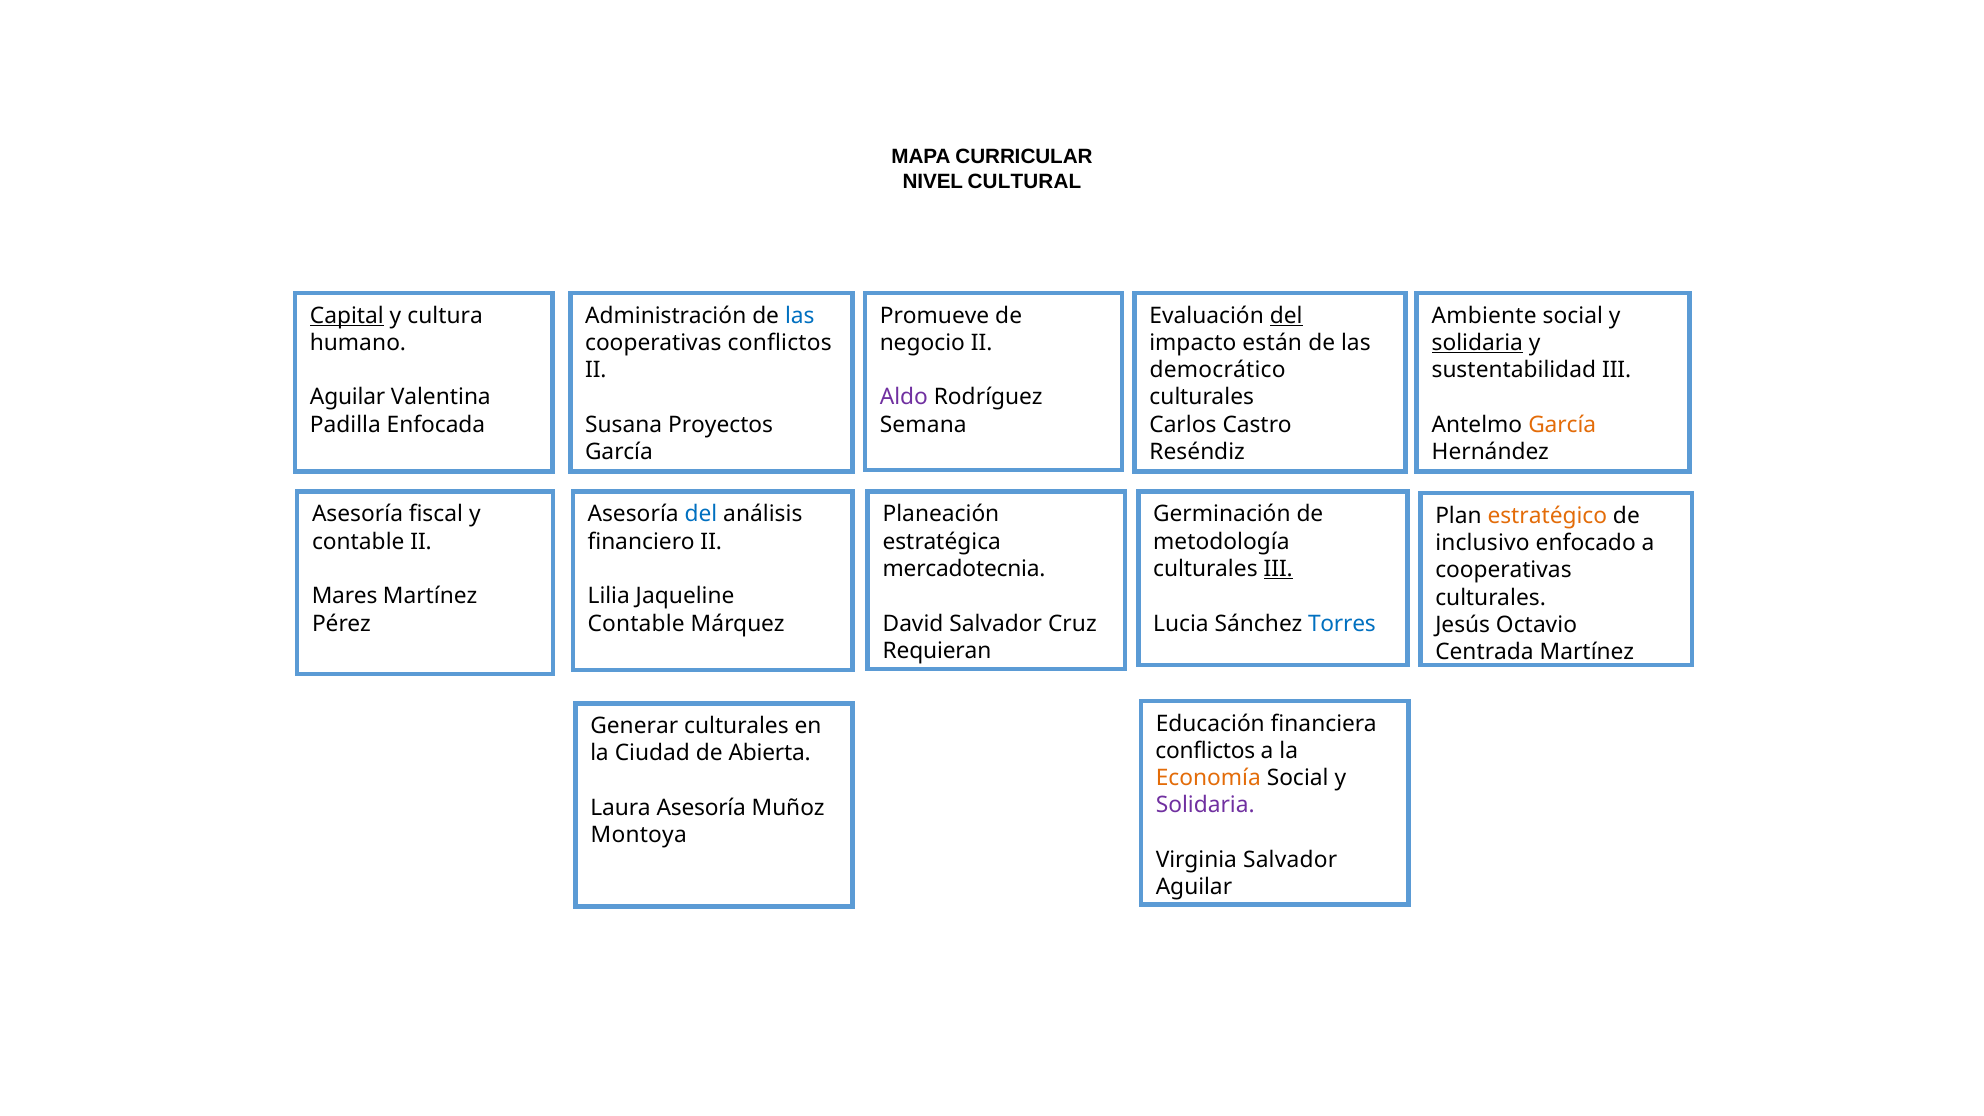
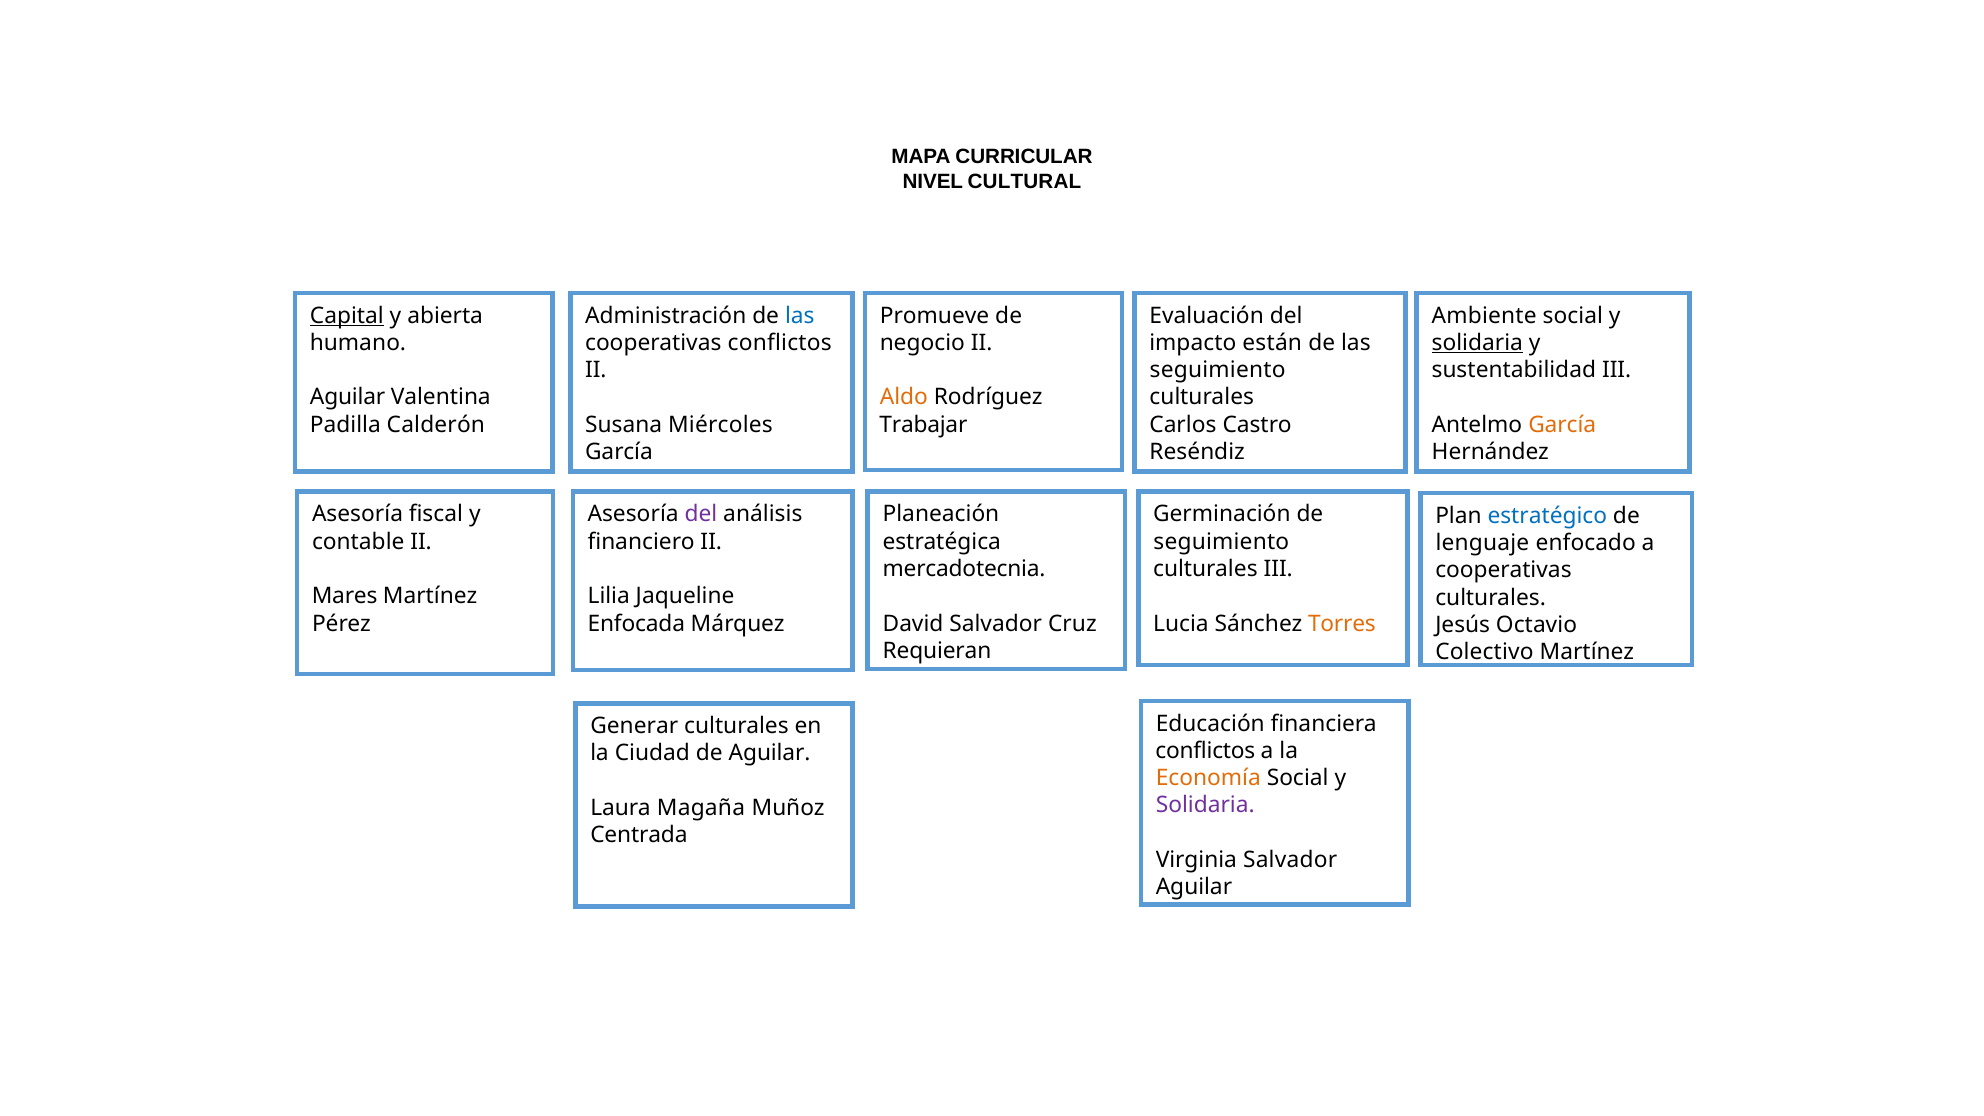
cultura: cultura -> abierta
del at (1286, 316) underline: present -> none
democrático at (1218, 370): democrático -> seguimiento
Aldo colour: purple -> orange
Enfocada: Enfocada -> Calderón
Proyectos: Proyectos -> Miércoles
Semana: Semana -> Trabajar
del at (701, 514) colour: blue -> purple
estratégico colour: orange -> blue
metodología at (1221, 542): metodología -> seguimiento
inclusivo: inclusivo -> lenguaje
III at (1278, 569) underline: present -> none
Contable at (636, 624): Contable -> Enfocada
Torres colour: blue -> orange
Centrada: Centrada -> Colectivo
de Abierta: Abierta -> Aguilar
Laura Asesoría: Asesoría -> Magaña
Montoya: Montoya -> Centrada
